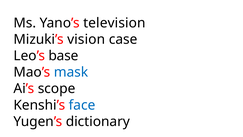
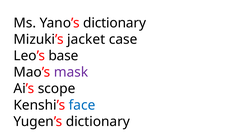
Yano’s television: television -> dictionary
vision: vision -> jacket
mask colour: blue -> purple
